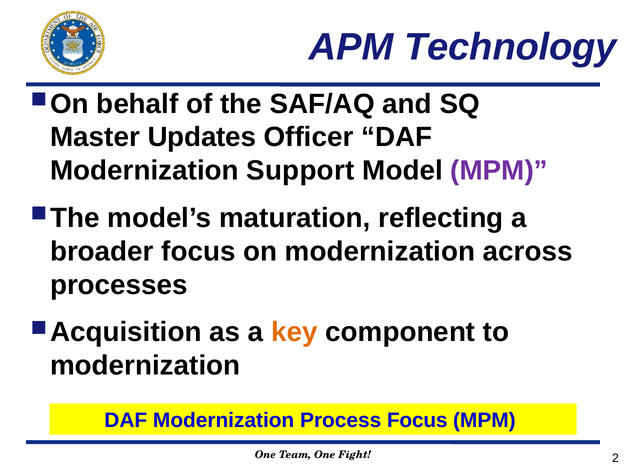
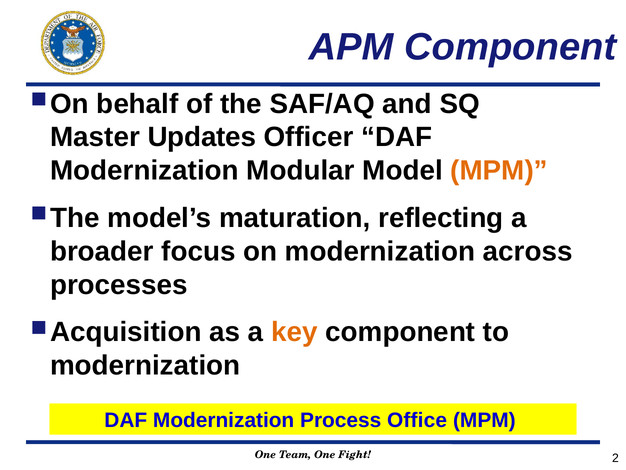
APM Technology: Technology -> Component
Support: Support -> Modular
MPM at (499, 171) colour: purple -> orange
Process Focus: Focus -> Office
